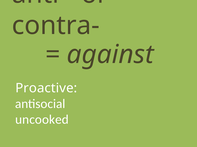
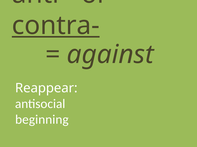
contra- underline: none -> present
Proactive: Proactive -> Reappear
uncooked: uncooked -> beginning
